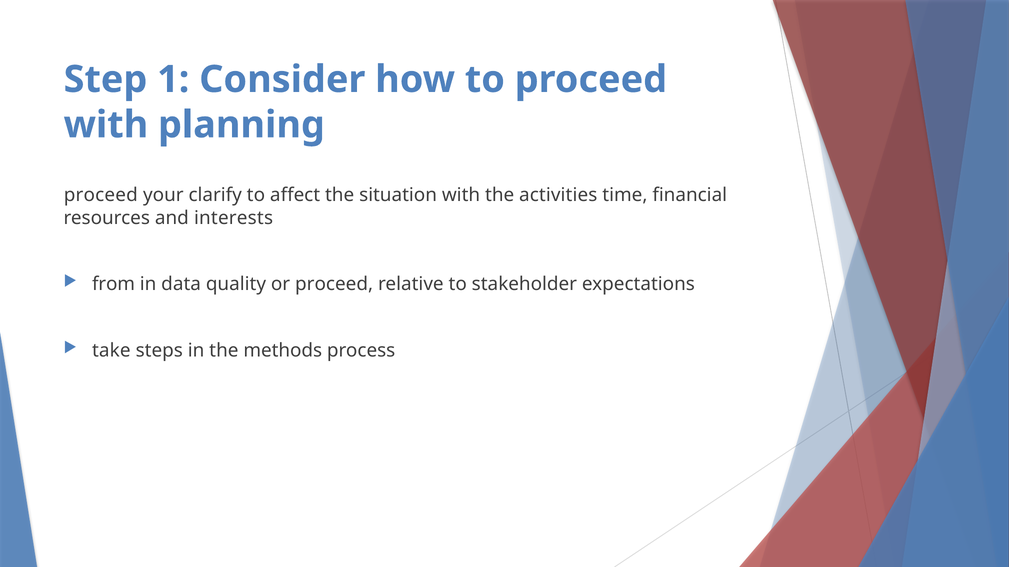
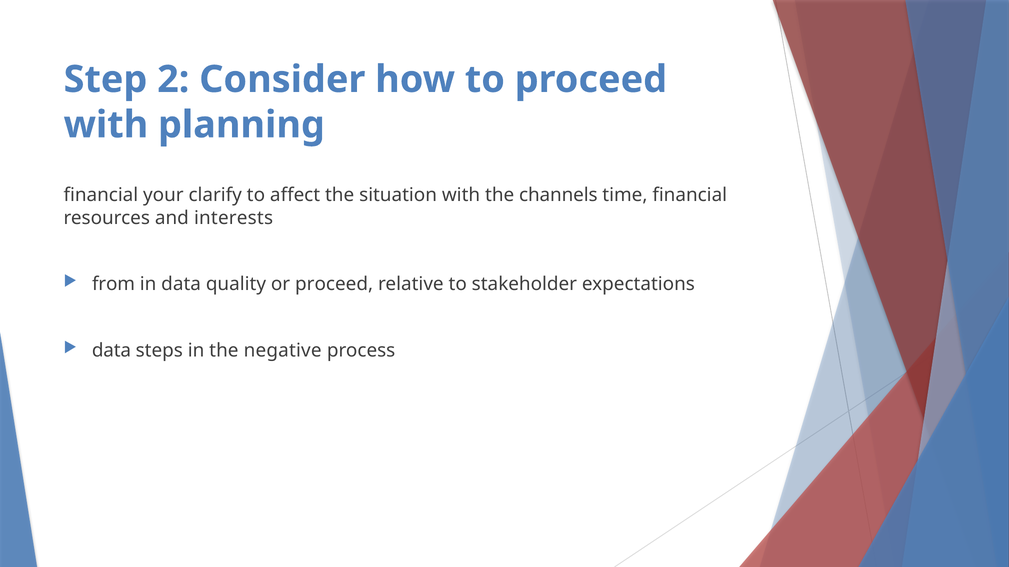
1: 1 -> 2
proceed at (101, 195): proceed -> financial
activities: activities -> channels
take at (111, 351): take -> data
methods: methods -> negative
